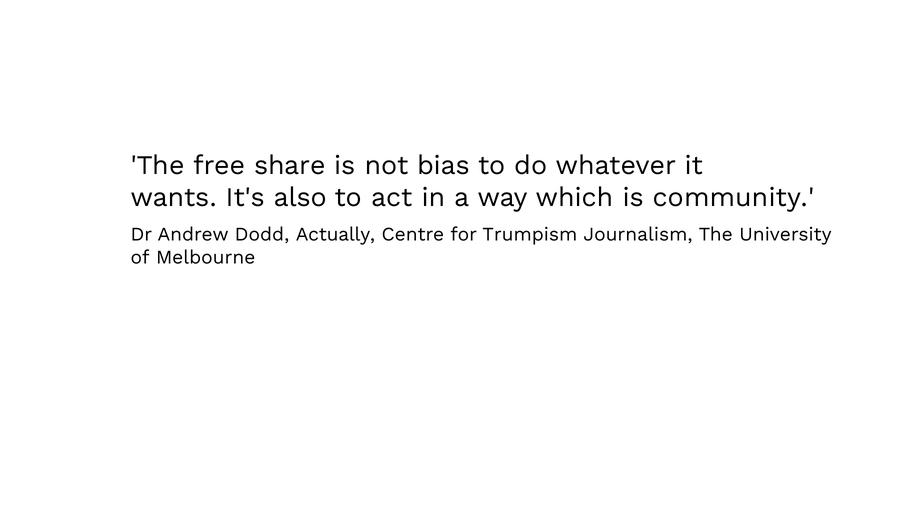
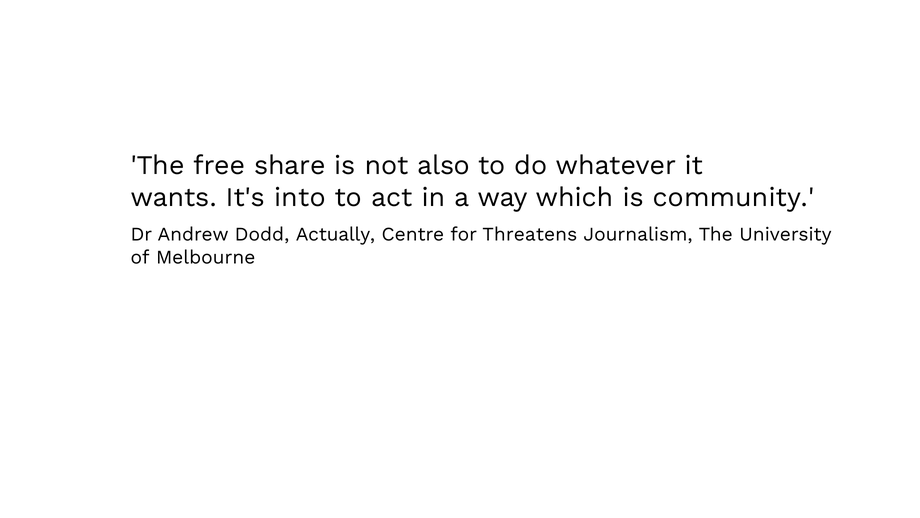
bias: bias -> also
also: also -> into
Trumpism: Trumpism -> Threatens
